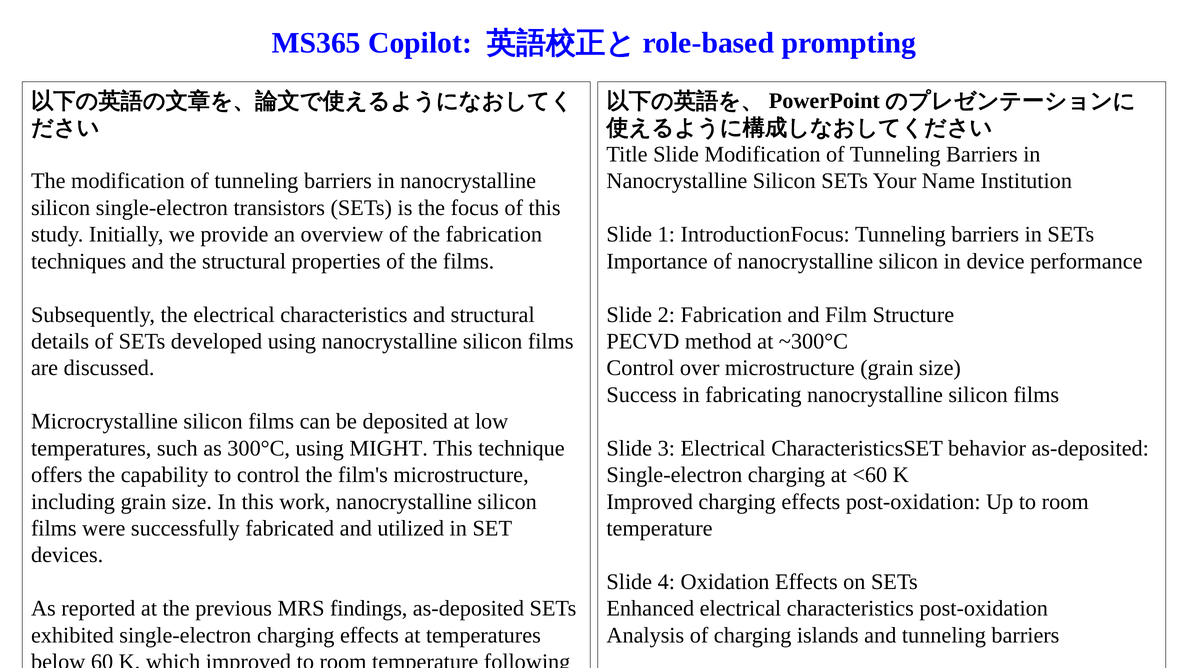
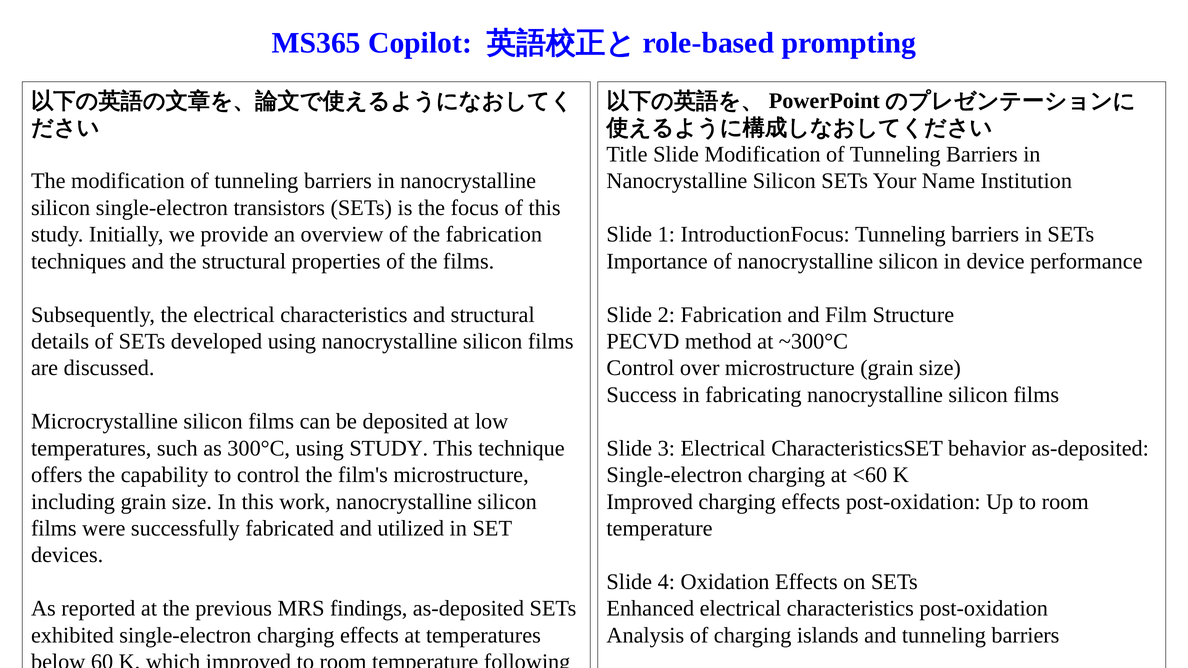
using MIGHT: MIGHT -> STUDY
